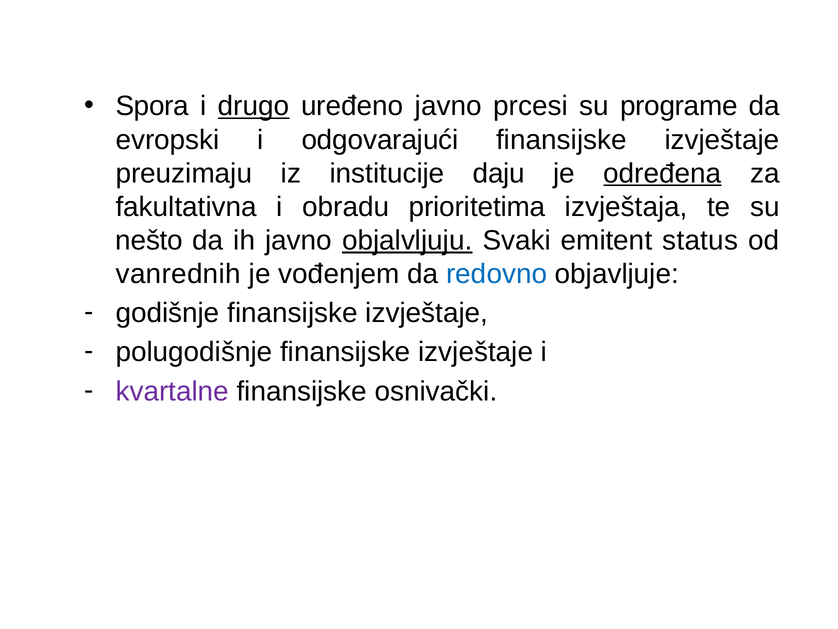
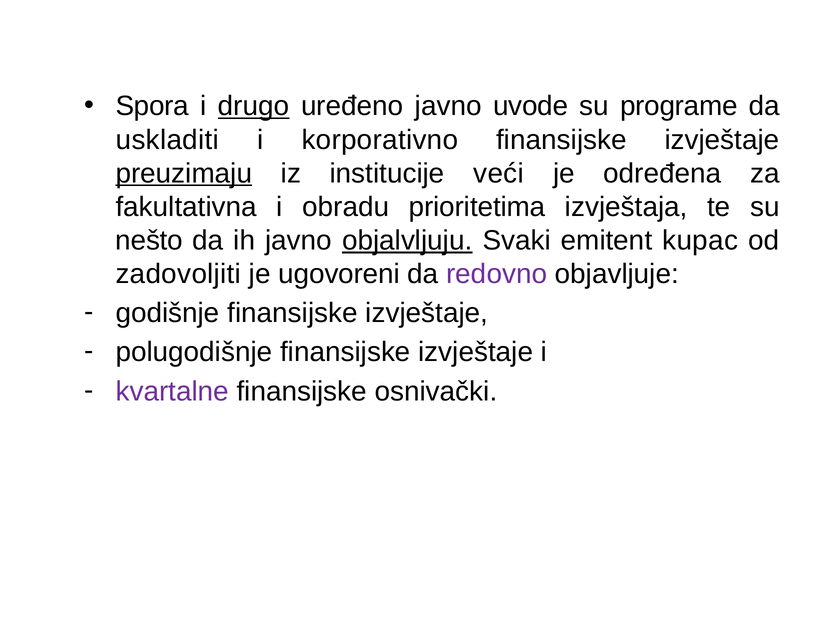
prcesi: prcesi -> uvode
evropski: evropski -> uskladiti
odgovarajući: odgovarajući -> korporativno
preuzimaju underline: none -> present
daju: daju -> veći
određena underline: present -> none
status: status -> kupac
vanrednih: vanrednih -> zadovoljiti
vođenjem: vođenjem -> ugovoreni
redovno colour: blue -> purple
